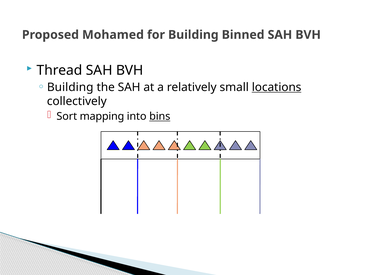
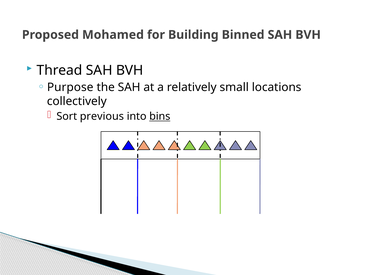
Building at (70, 87): Building -> Purpose
locations underline: present -> none
mapping: mapping -> previous
